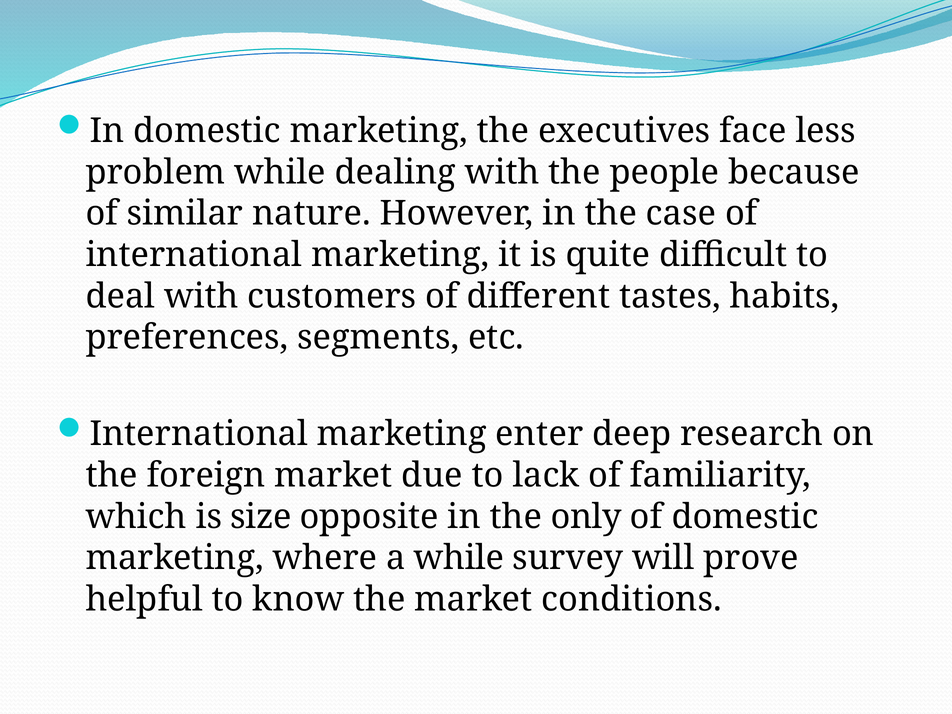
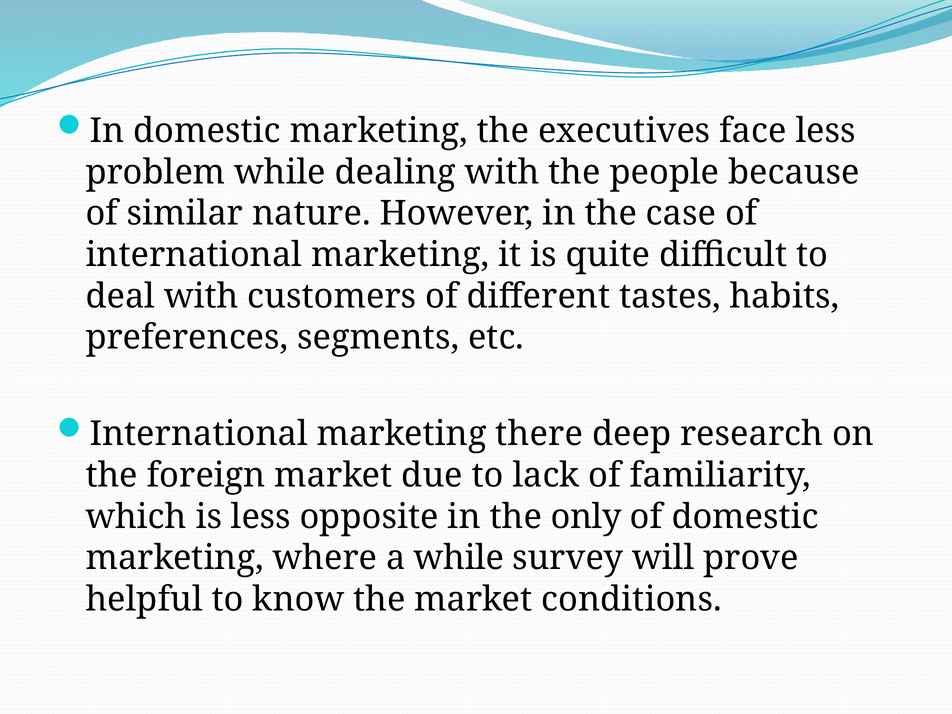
enter: enter -> there
is size: size -> less
